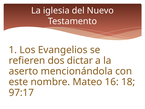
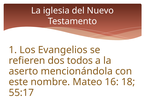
dictar: dictar -> todos
97:17: 97:17 -> 55:17
